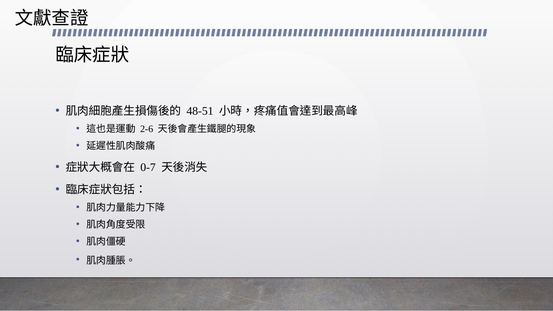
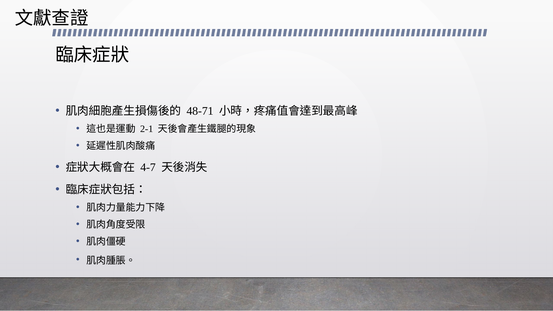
48-51: 48-51 -> 48-71
2-6: 2-6 -> 2-1
0-7: 0-7 -> 4-7
